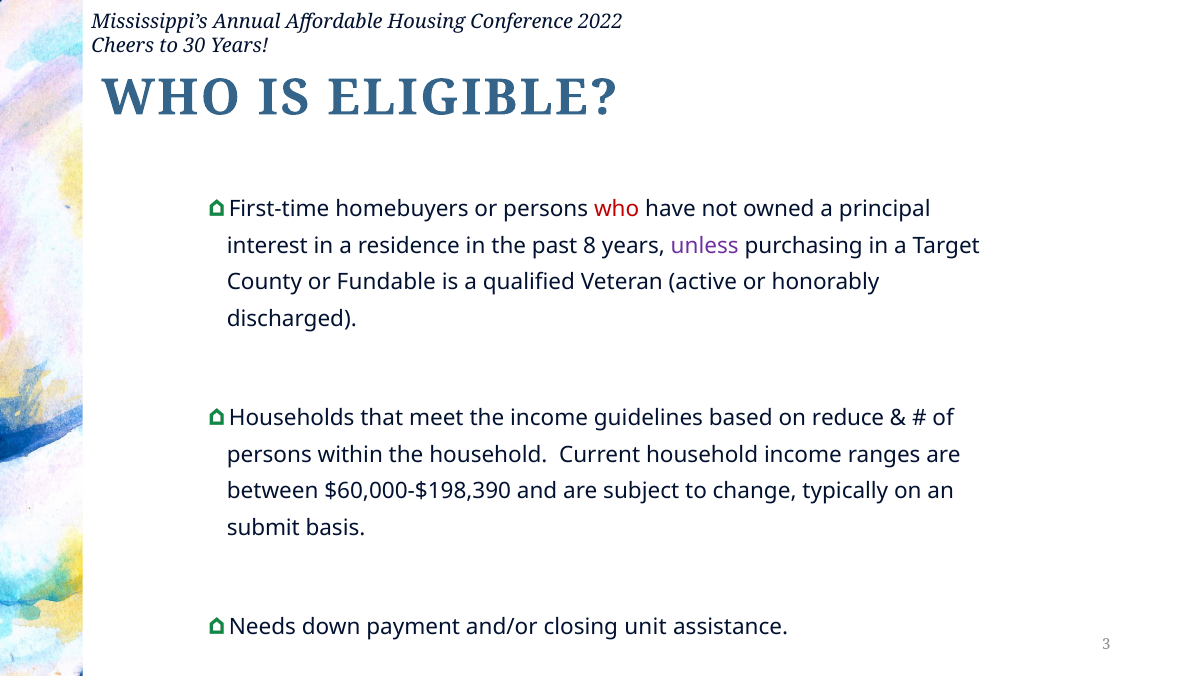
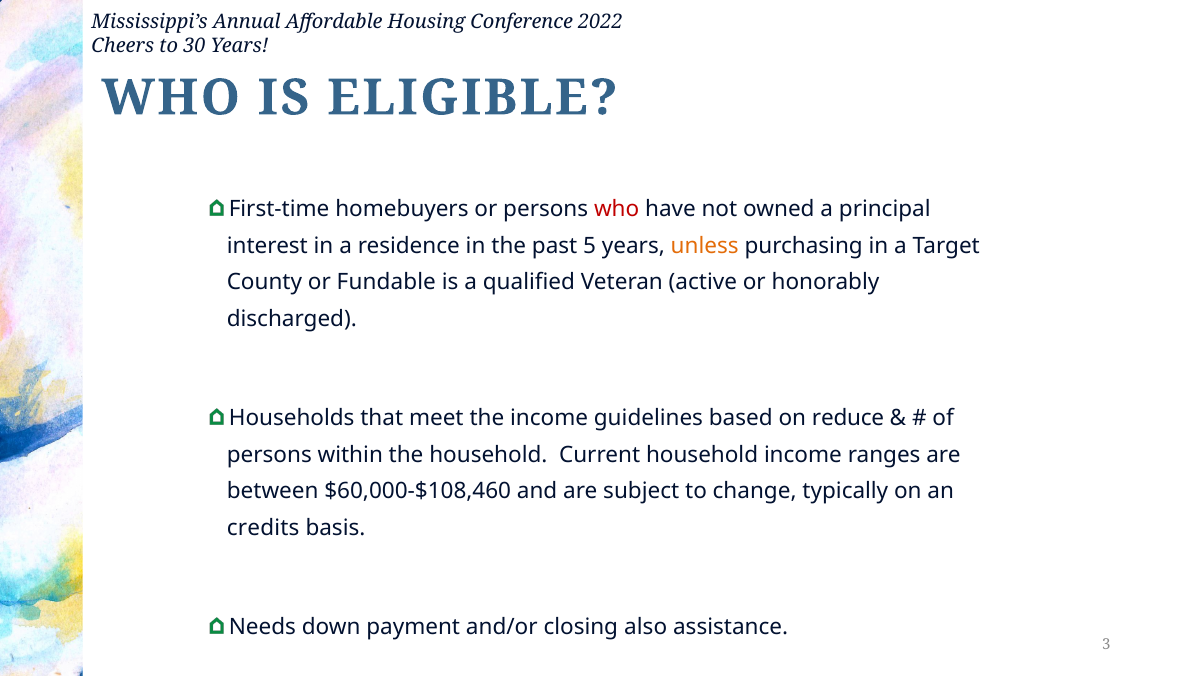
8: 8 -> 5
unless colour: purple -> orange
$60,000-$198,390: $60,000-$198,390 -> $60,000-$108,460
submit: submit -> credits
unit: unit -> also
